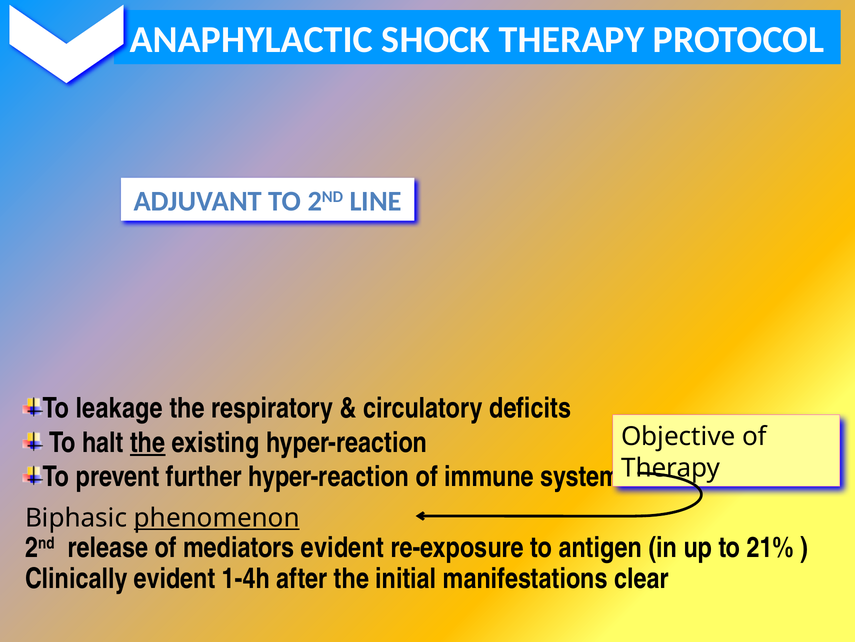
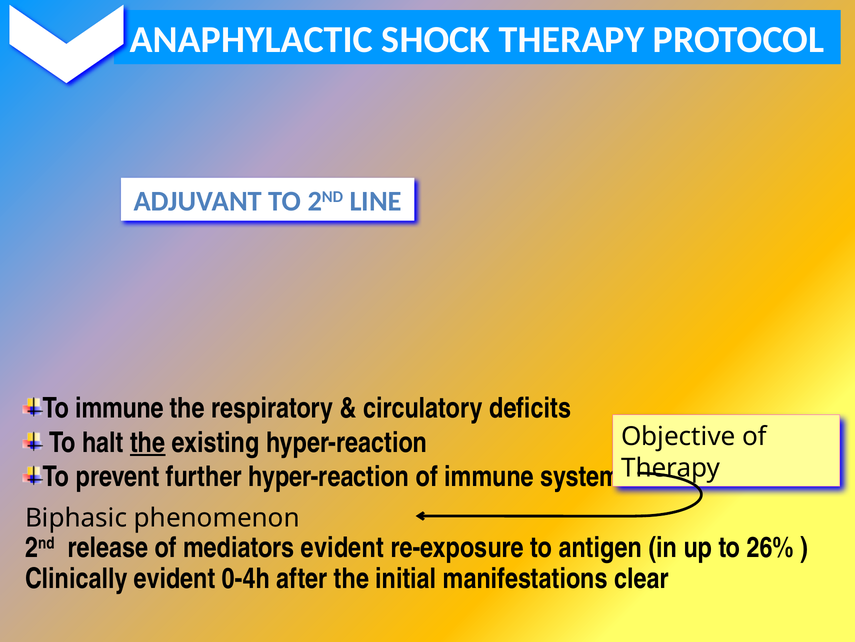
To leakage: leakage -> immune
phenomenon underline: present -> none
21%: 21% -> 26%
1-4h: 1-4h -> 0-4h
